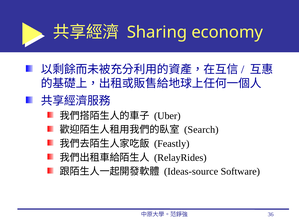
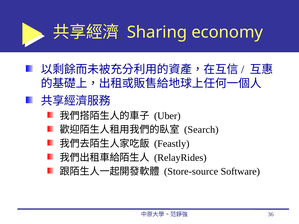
Ideas-source: Ideas-source -> Store-source
